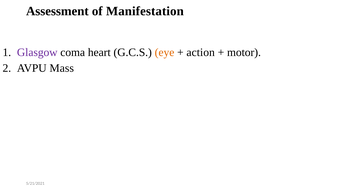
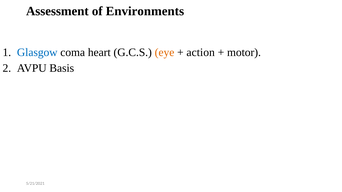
Manifestation: Manifestation -> Environments
Glasgow colour: purple -> blue
Mass: Mass -> Basis
